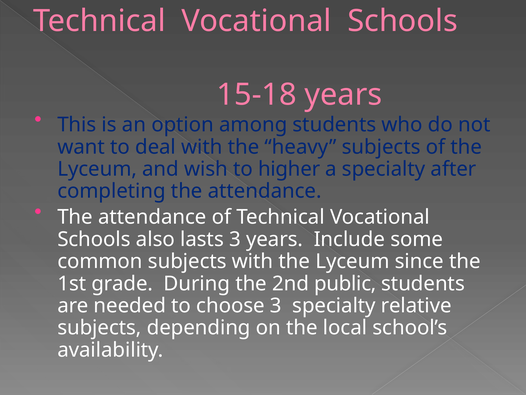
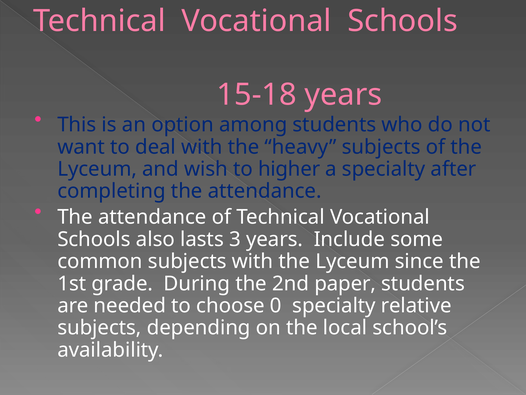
public: public -> paper
choose 3: 3 -> 0
